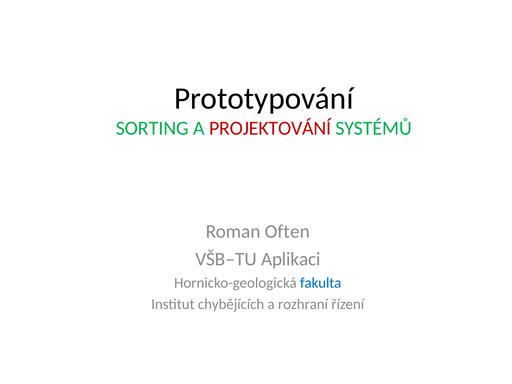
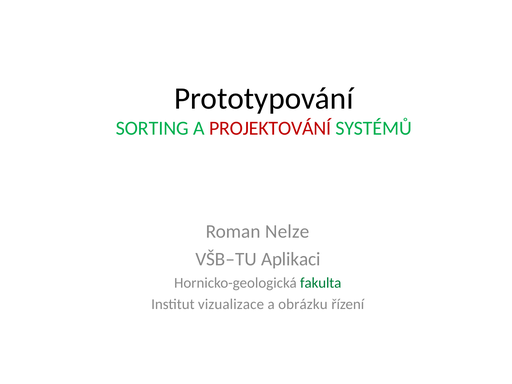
Often: Often -> Nelze
fakulta colour: blue -> green
chybějících: chybějících -> vizualizace
rozhraní: rozhraní -> obrázku
